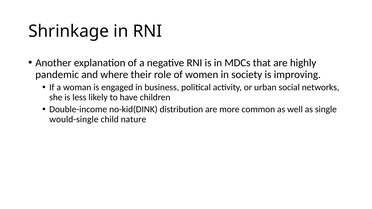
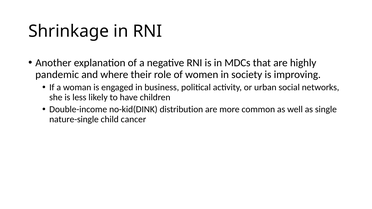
would-single: would-single -> nature-single
nature: nature -> cancer
